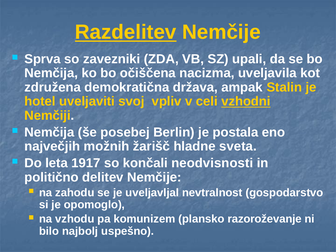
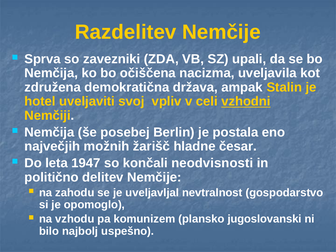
Razdelitev underline: present -> none
sveta: sveta -> česar
1917: 1917 -> 1947
razoroževanje: razoroževanje -> jugoslovanski
